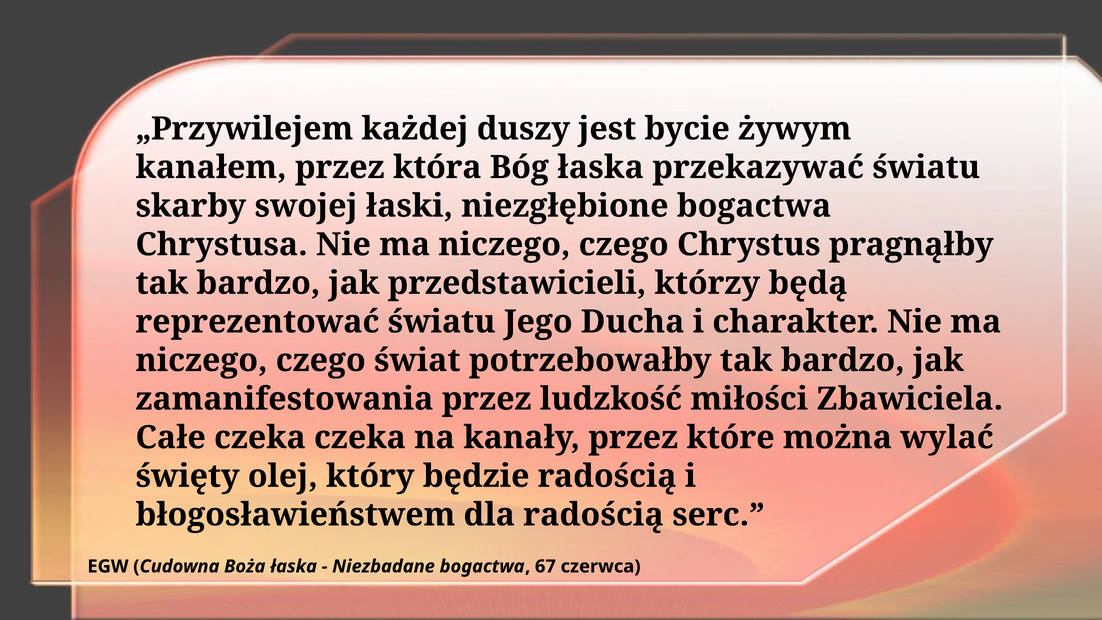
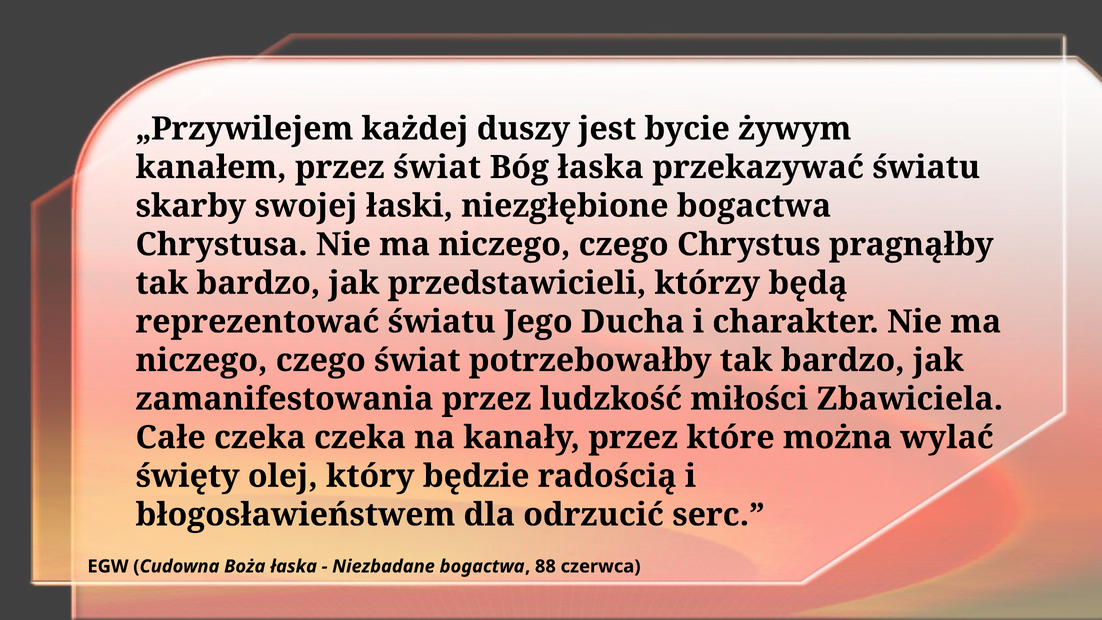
przez która: która -> świat
dla radością: radością -> odrzucić
67: 67 -> 88
